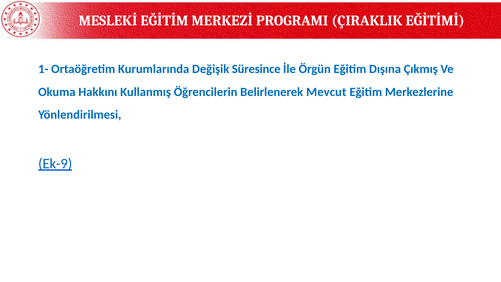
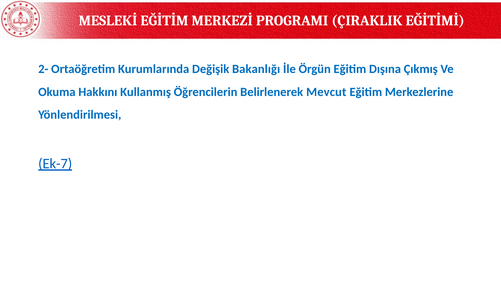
1-: 1- -> 2-
Süresince: Süresince -> Bakanlığı
Ek-9: Ek-9 -> Ek-7
